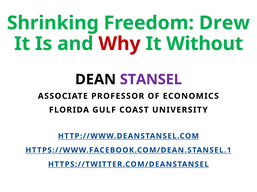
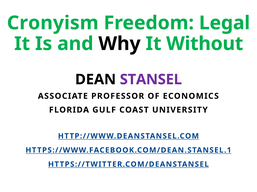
Shrinking: Shrinking -> Cronyism
Drew: Drew -> Legal
Why colour: red -> black
